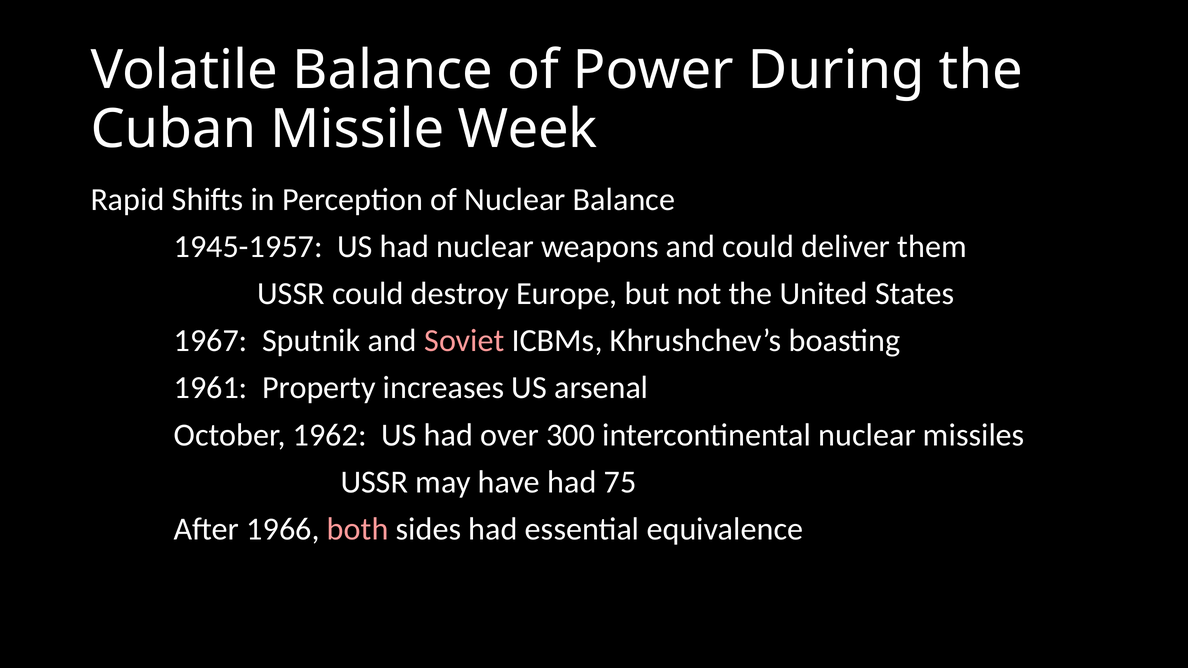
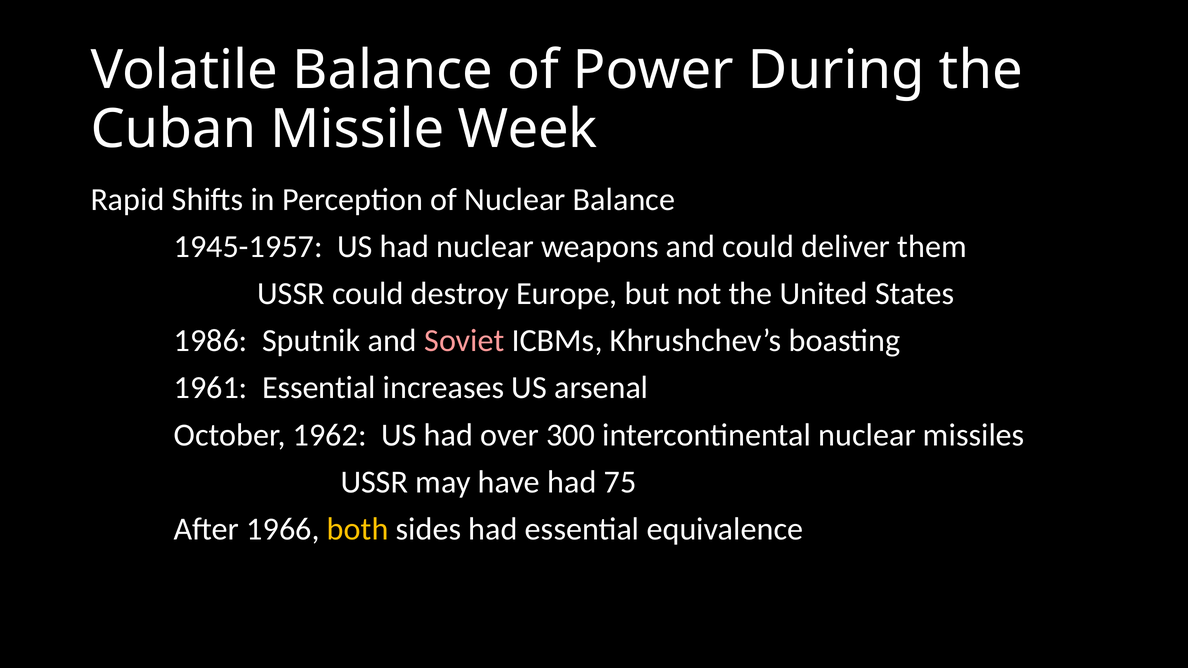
1967: 1967 -> 1986
1961 Property: Property -> Essential
both colour: pink -> yellow
